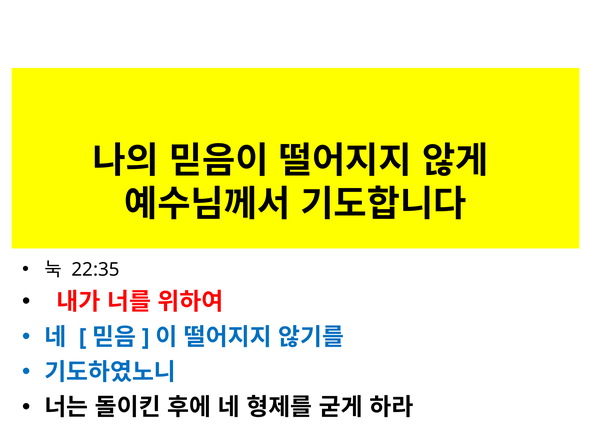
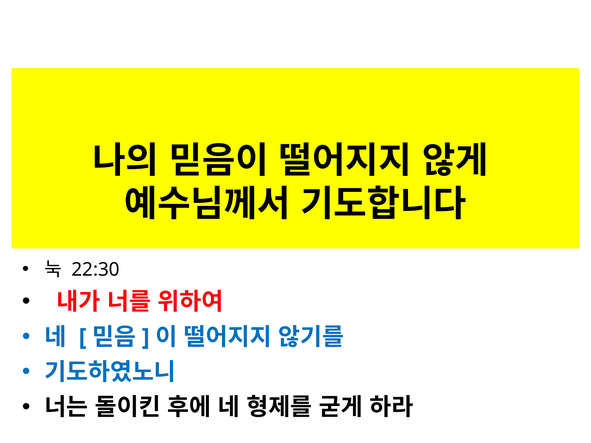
22:35: 22:35 -> 22:30
